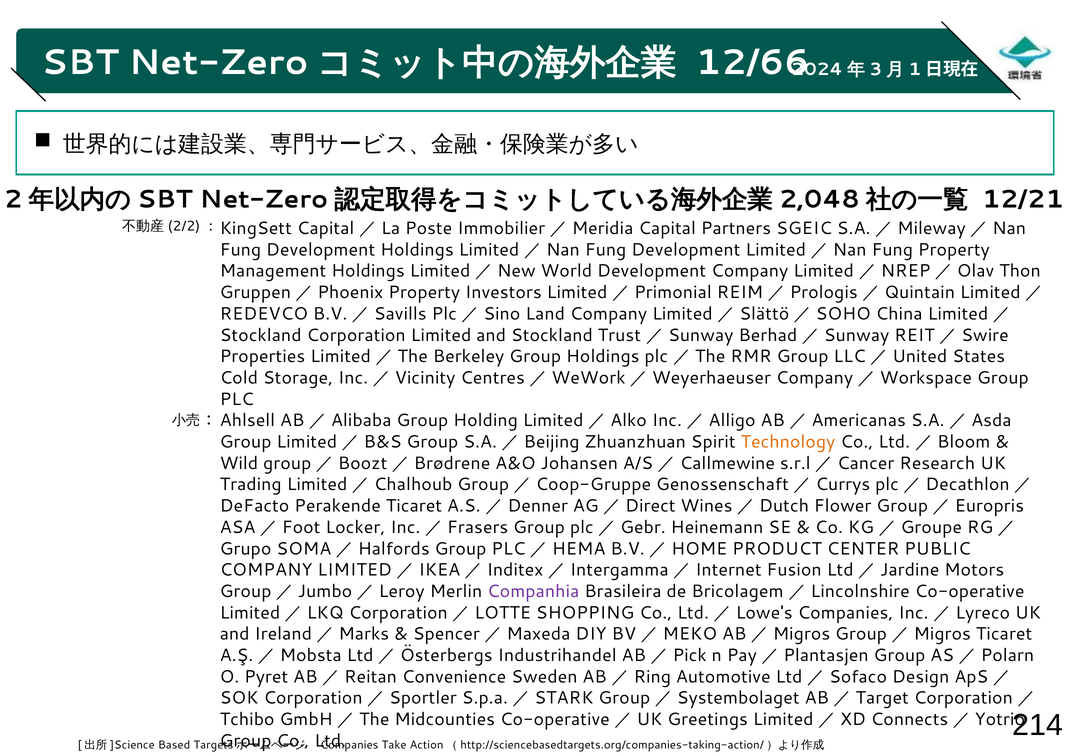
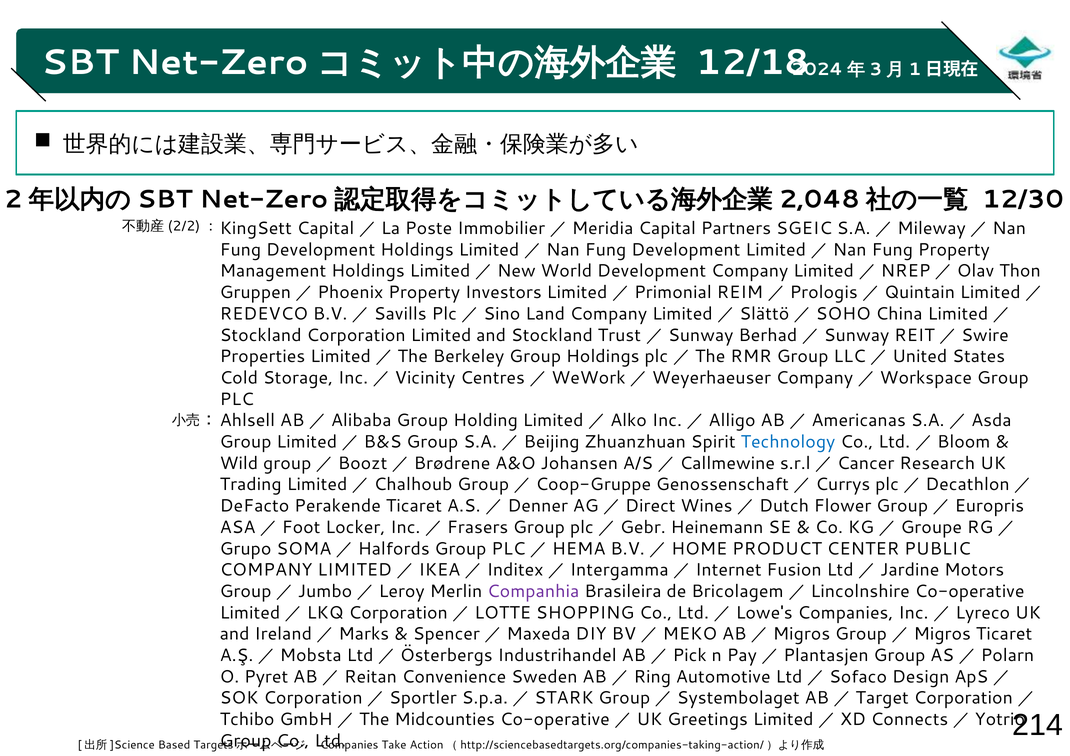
12/66: 12/66 -> 12/18
12/21: 12/21 -> 12/30
Technology colour: orange -> blue
